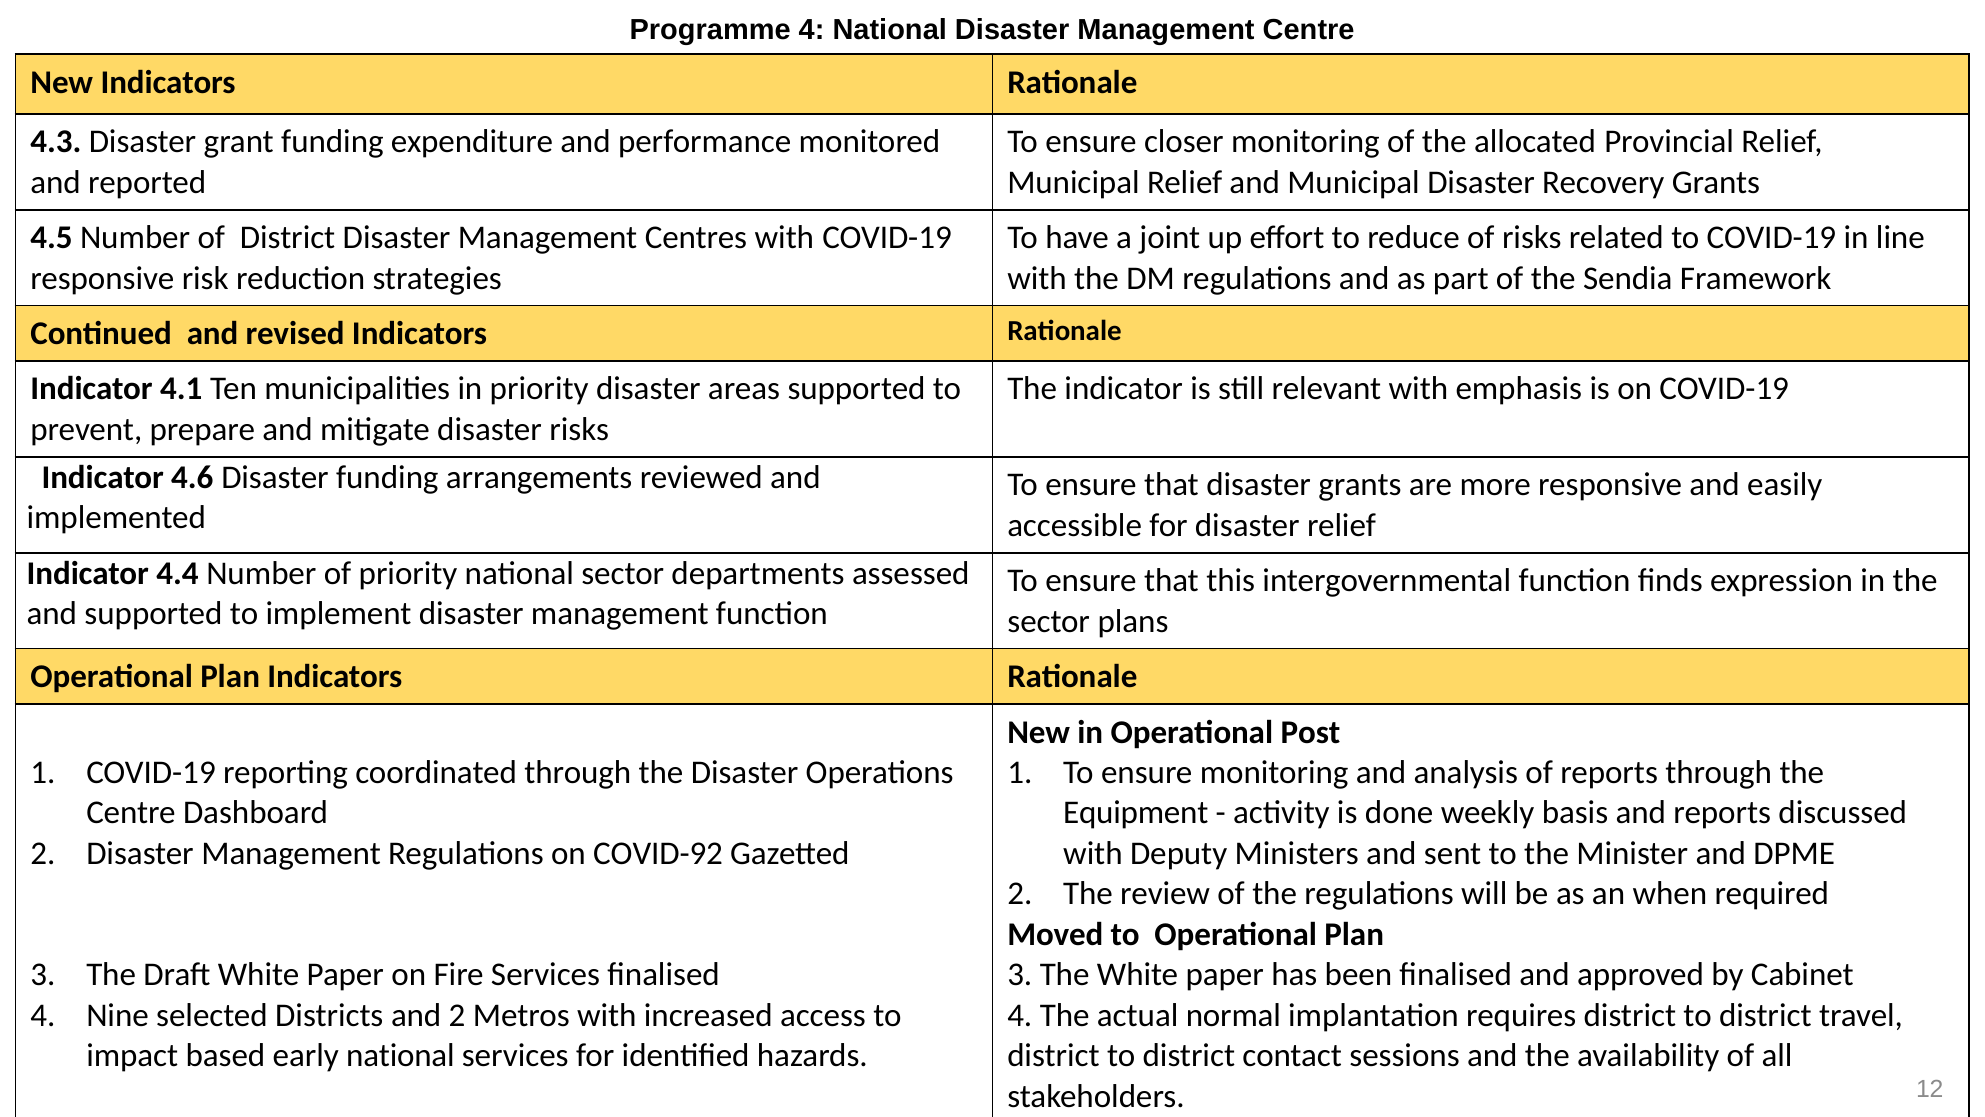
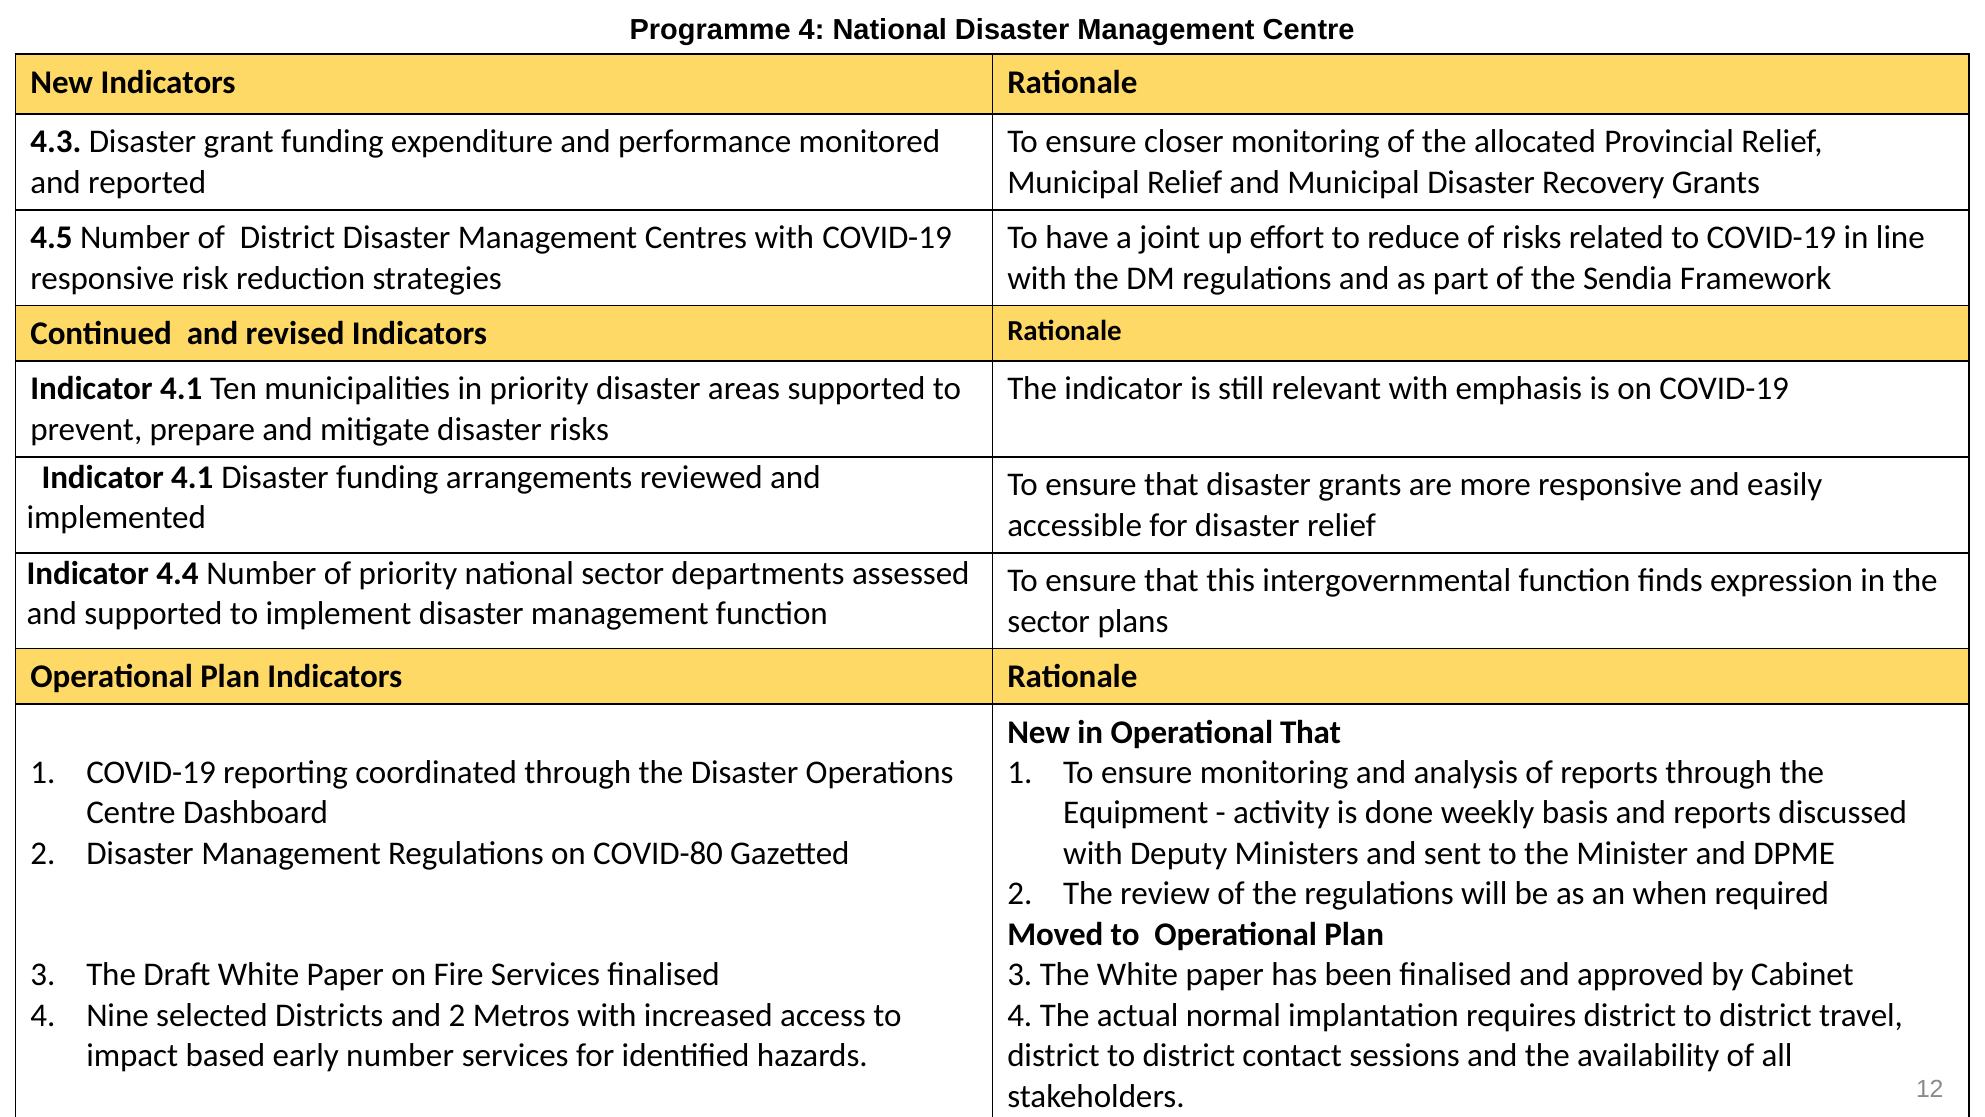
4.6 at (192, 477): 4.6 -> 4.1
Operational Post: Post -> That
COVID-92: COVID-92 -> COVID-80
early national: national -> number
